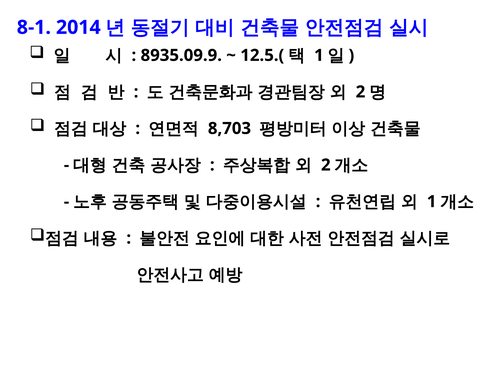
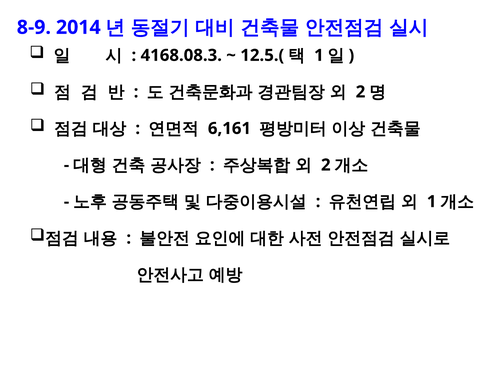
8-1: 8-1 -> 8-9
8935.09.9: 8935.09.9 -> 4168.08.3
8,703: 8,703 -> 6,161
